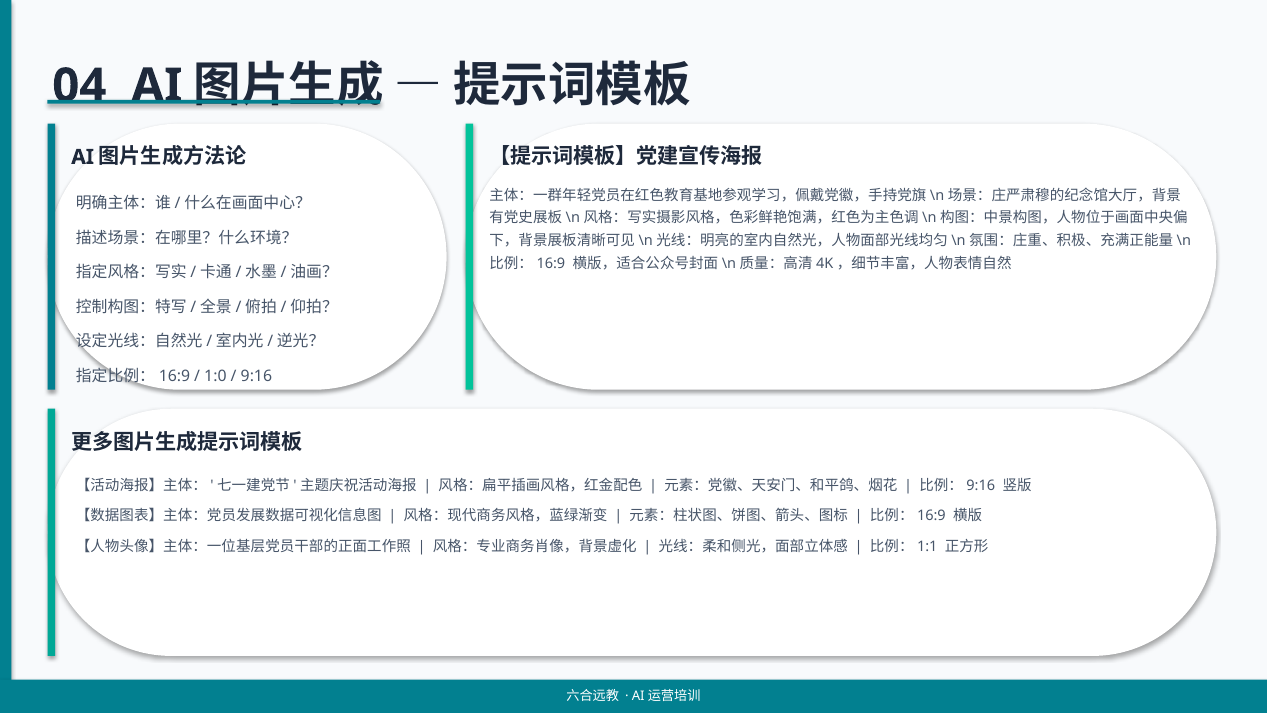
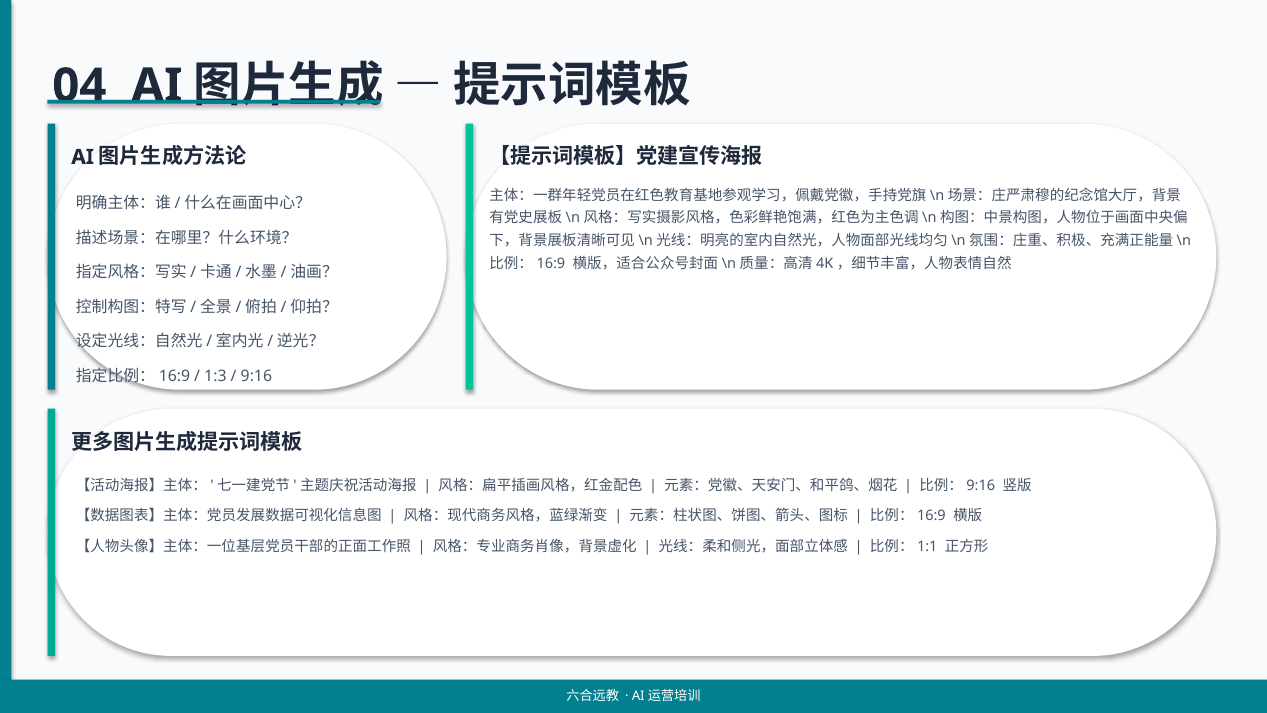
1:0: 1:0 -> 1:3
